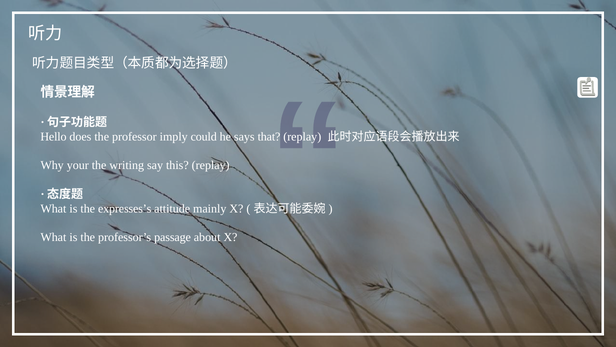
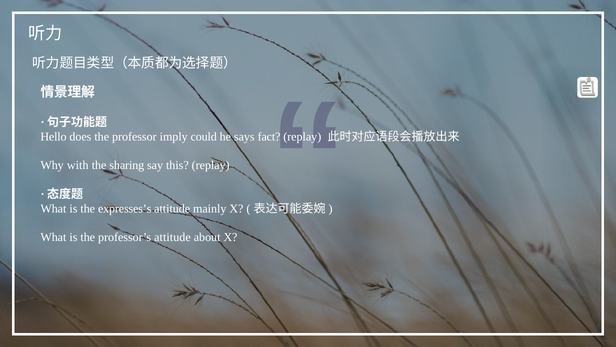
that: that -> fact
your: your -> with
writing: writing -> sharing
professor’s passage: passage -> attitude
